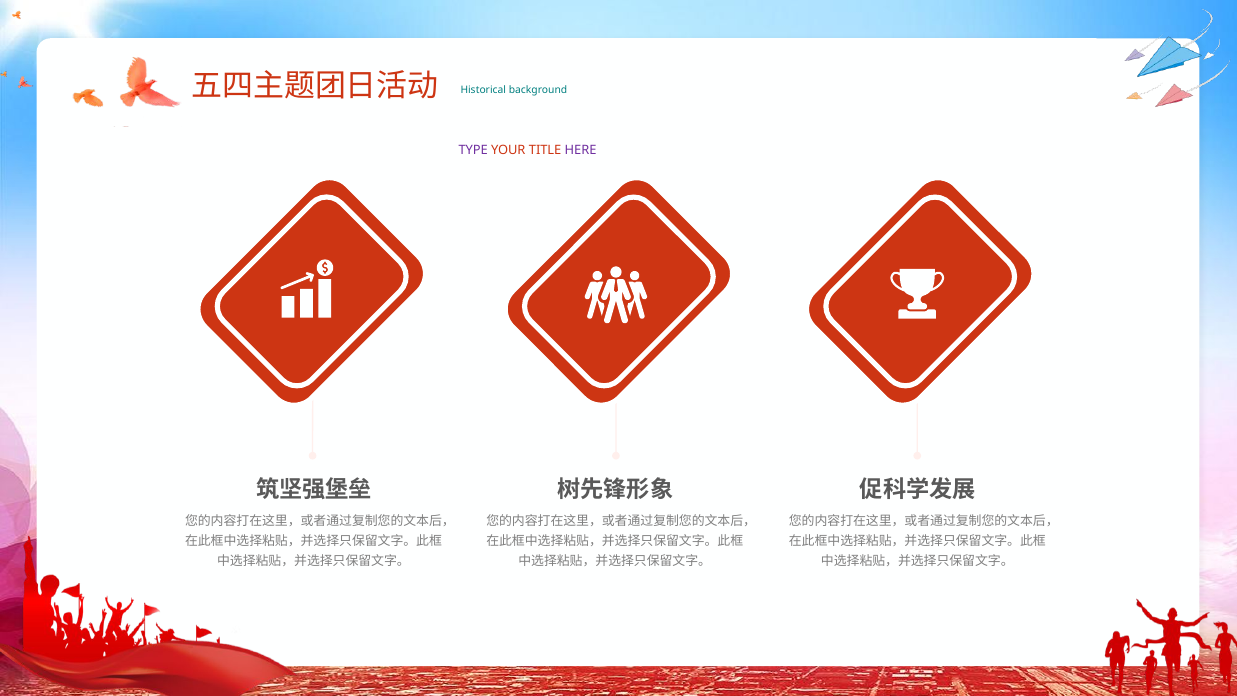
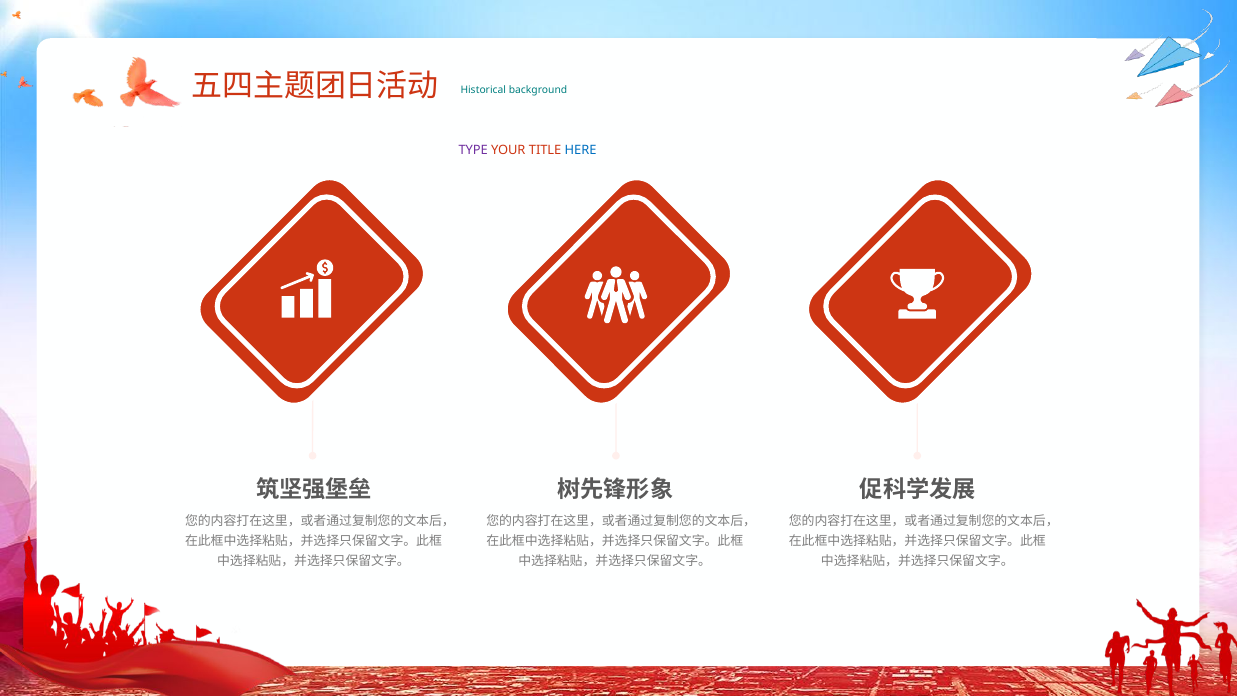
HERE colour: purple -> blue
